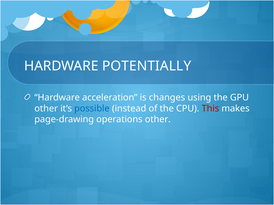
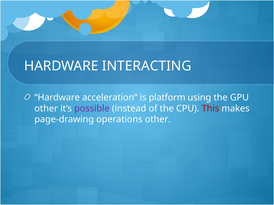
POTENTIALLY: POTENTIALLY -> INTERACTING
changes: changes -> platform
possible colour: blue -> purple
